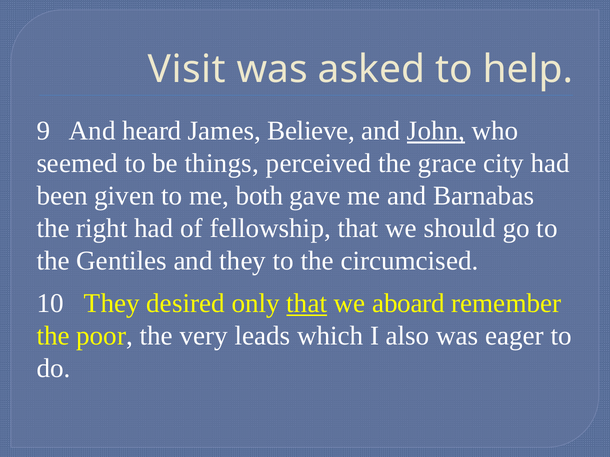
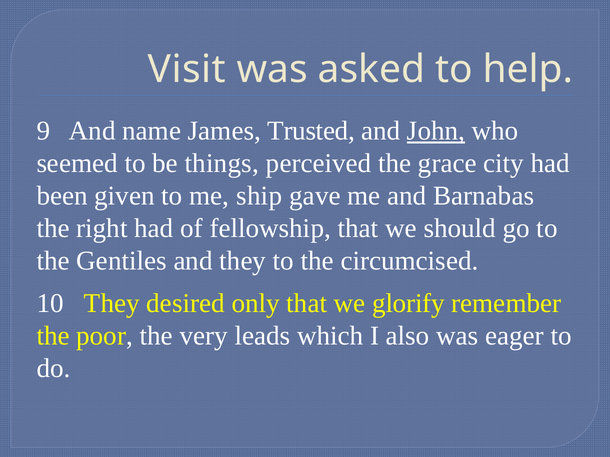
heard: heard -> name
Believe: Believe -> Trusted
both: both -> ship
that at (307, 304) underline: present -> none
aboard: aboard -> glorify
